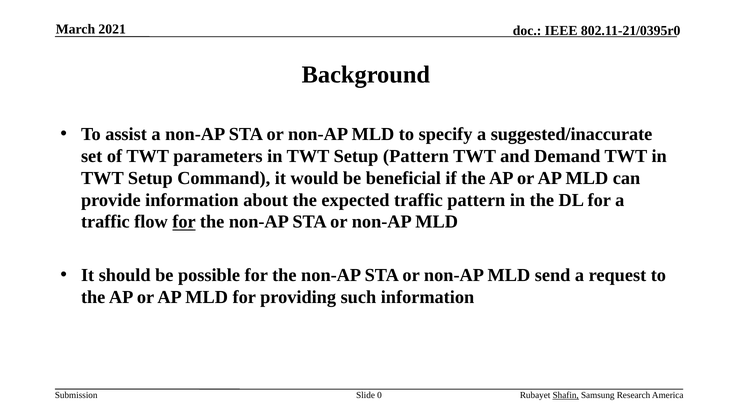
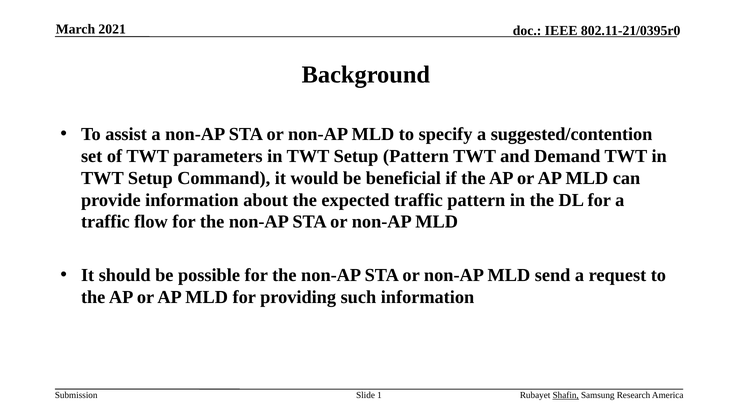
suggested/inaccurate: suggested/inaccurate -> suggested/contention
for at (184, 222) underline: present -> none
0: 0 -> 1
